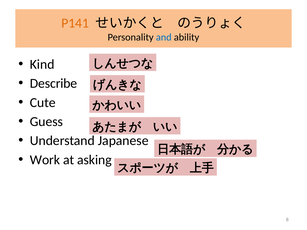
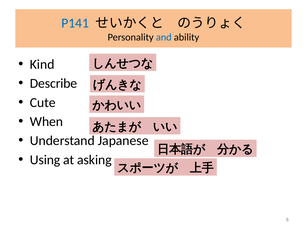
P141 colour: orange -> blue
Guess: Guess -> When
Work: Work -> Using
